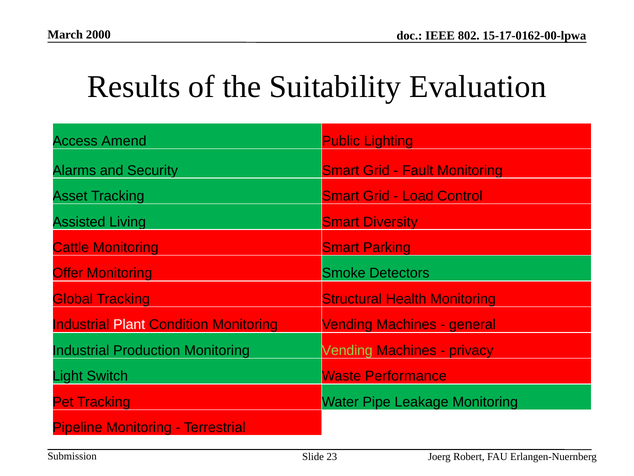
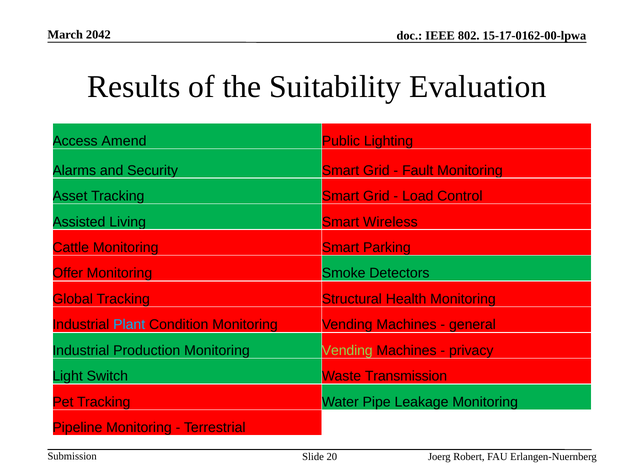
2000: 2000 -> 2042
Diversity: Diversity -> Wireless
Plant colour: white -> light blue
Performance: Performance -> Transmission
23: 23 -> 20
